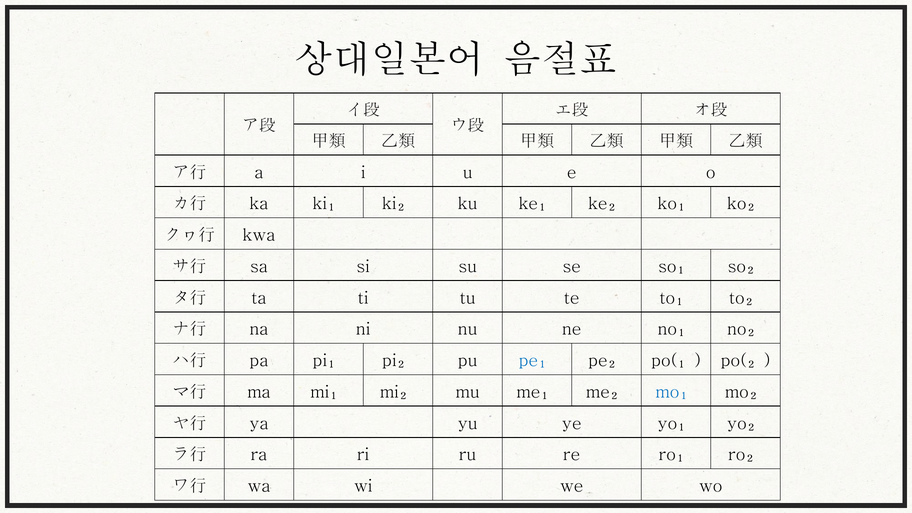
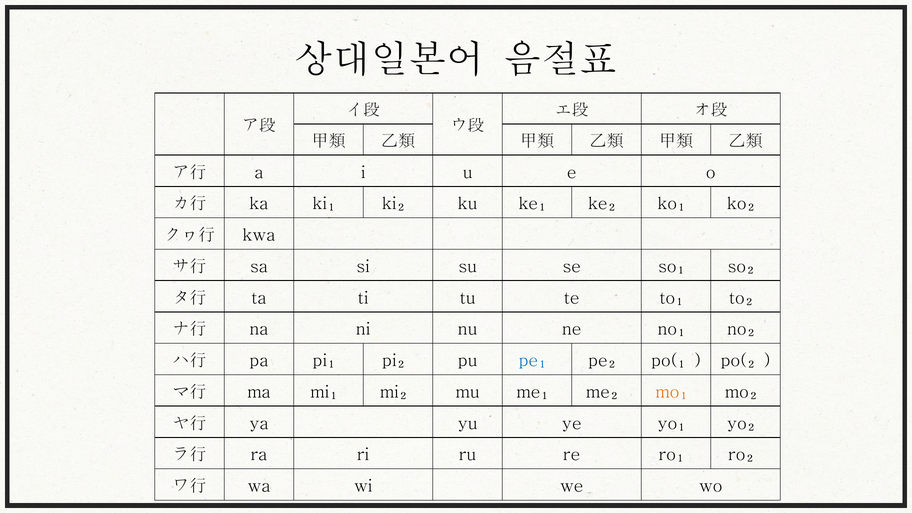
mo₁ colour: blue -> orange
